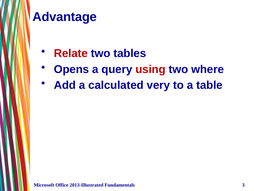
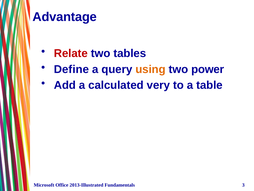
Opens: Opens -> Define
using colour: red -> orange
where: where -> power
